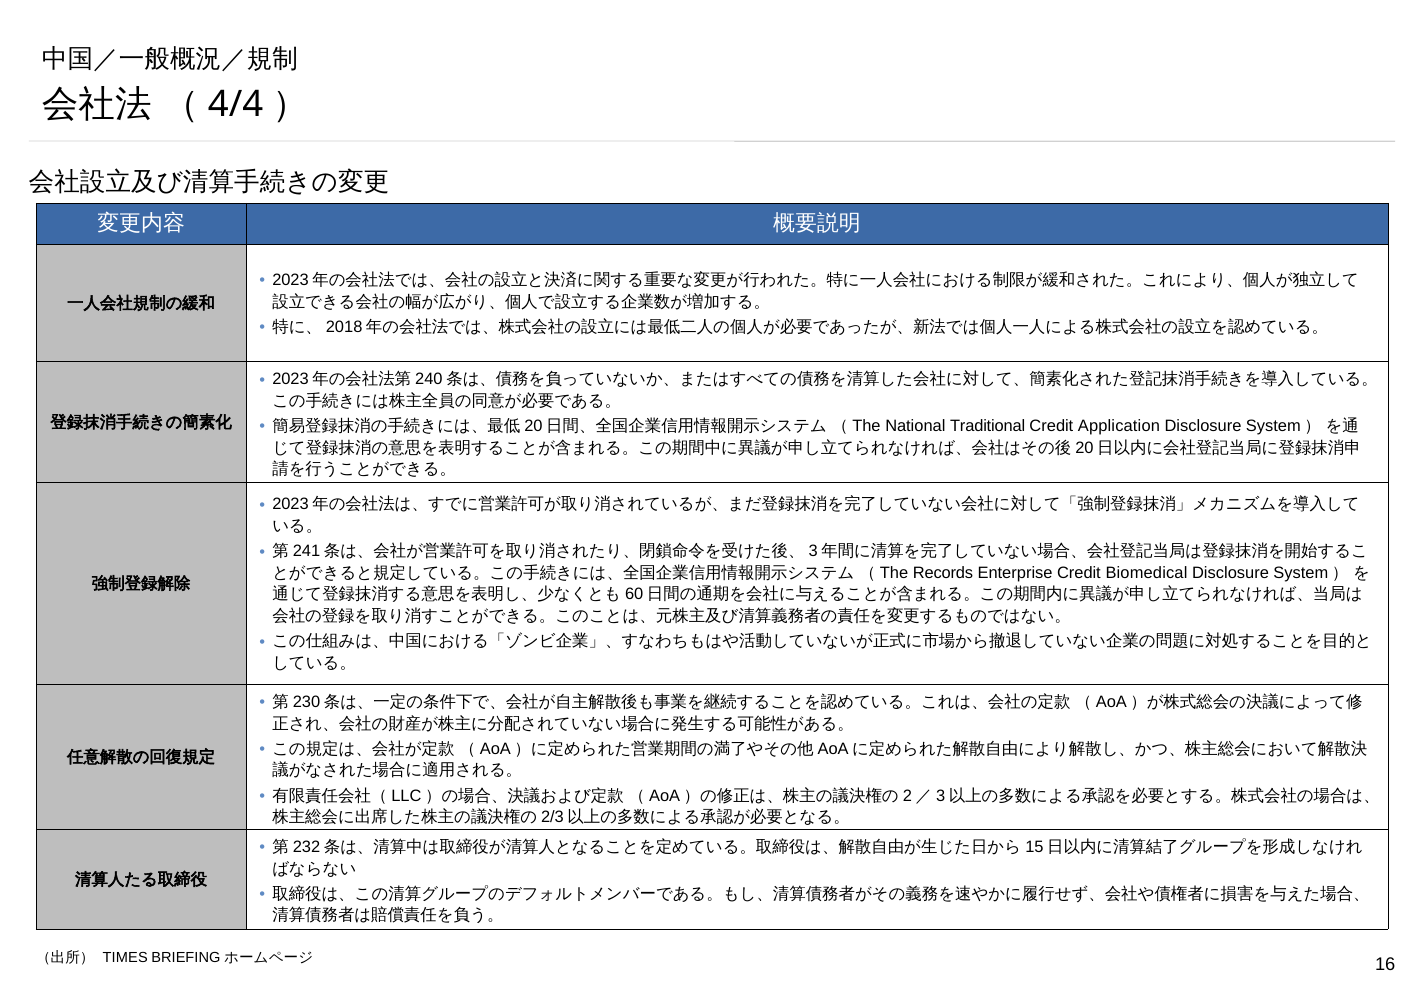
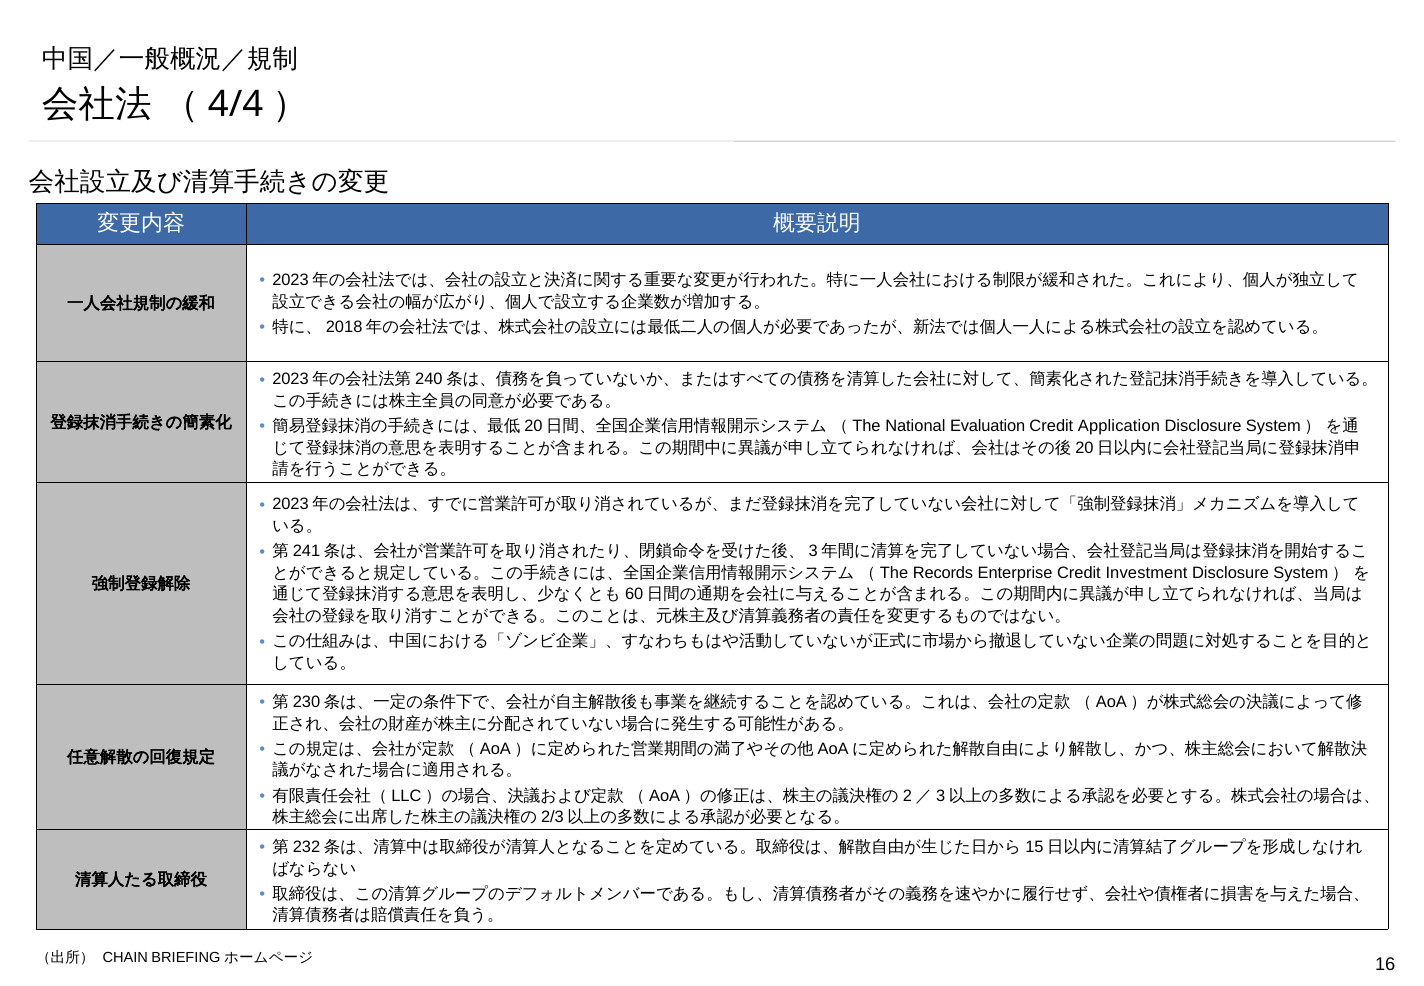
Traditional: Traditional -> Evaluation
Biomedical: Biomedical -> Investment
TIMES: TIMES -> CHAIN
